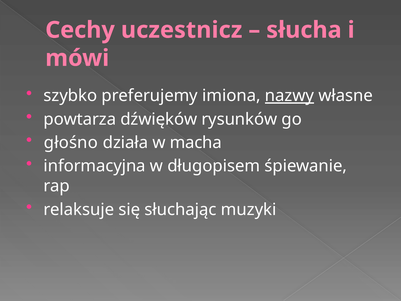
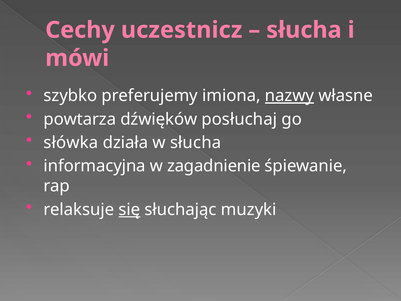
rysunków: rysunków -> posłuchaj
głośno: głośno -> słówka
w macha: macha -> słucha
długopisem: długopisem -> zagadnienie
się underline: none -> present
